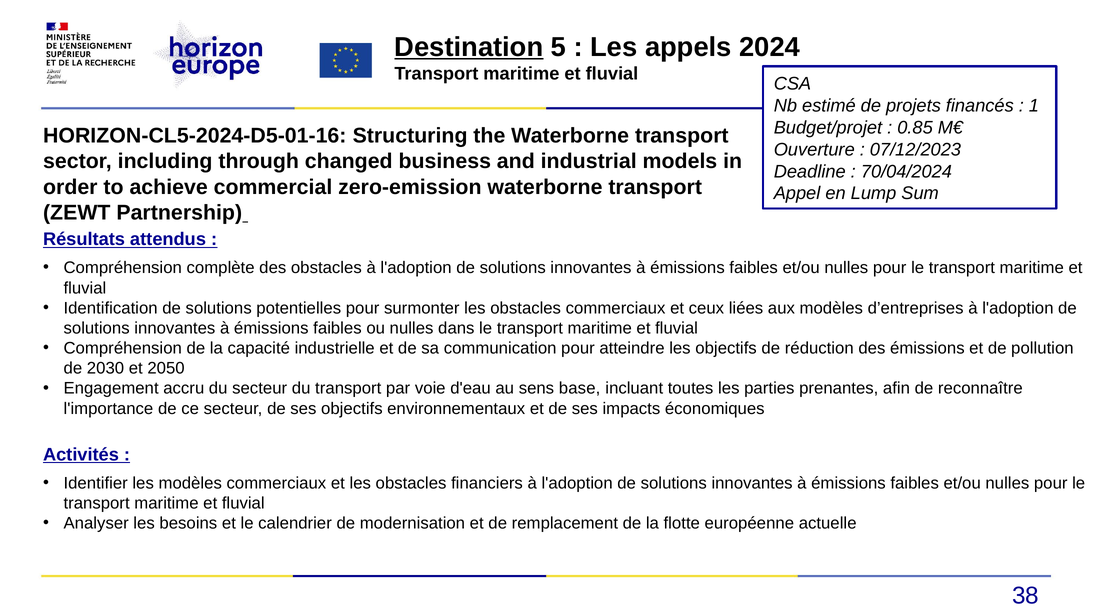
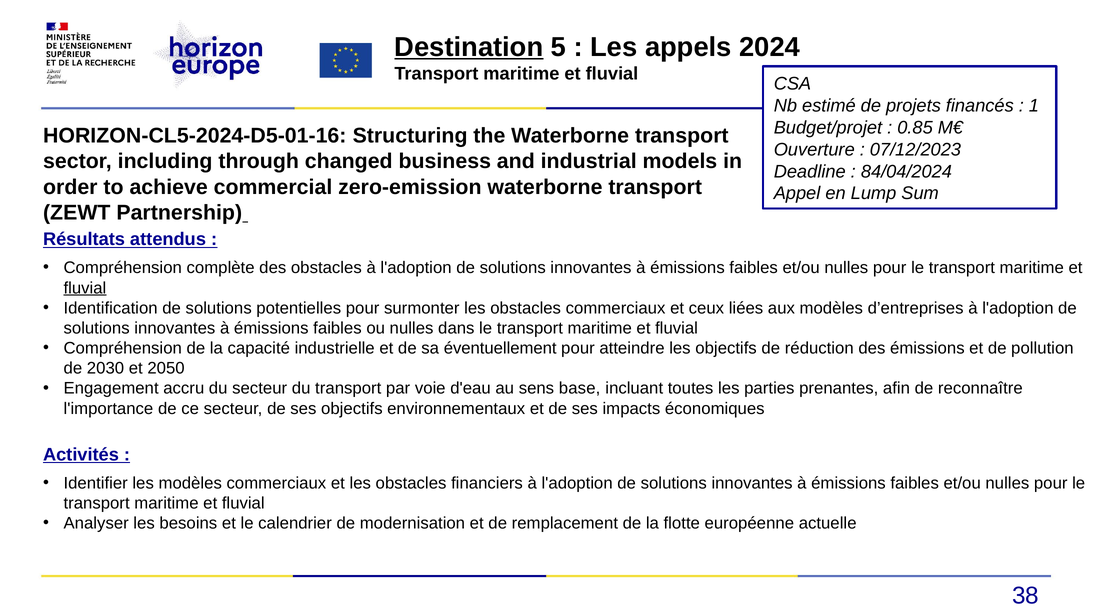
70/04/2024: 70/04/2024 -> 84/04/2024
fluvial at (85, 288) underline: none -> present
communication: communication -> éventuellement
